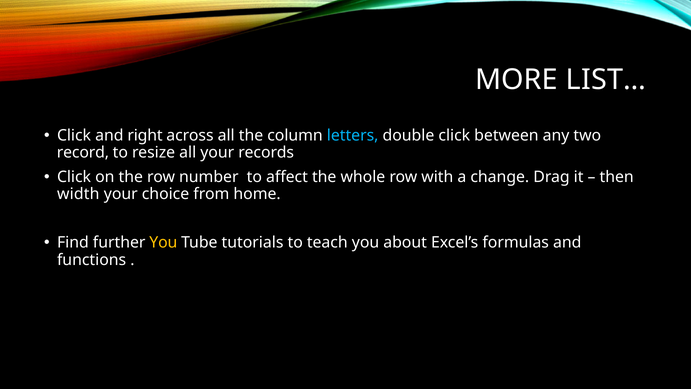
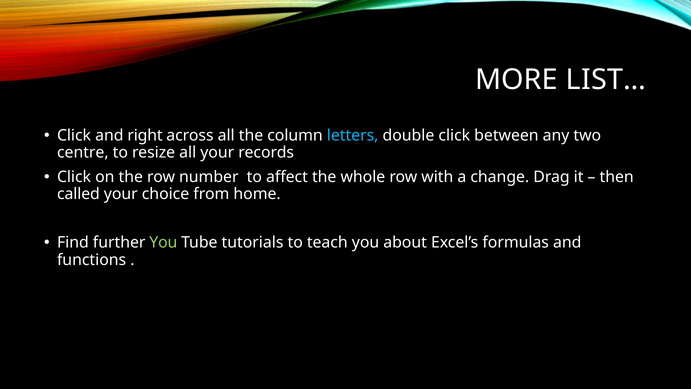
record: record -> centre
width: width -> called
You at (163, 242) colour: yellow -> light green
